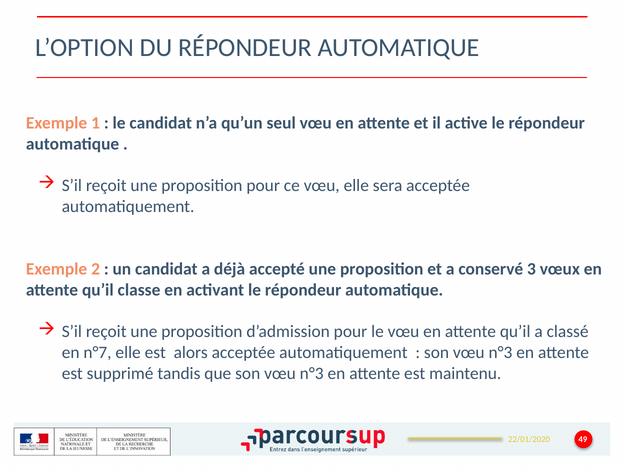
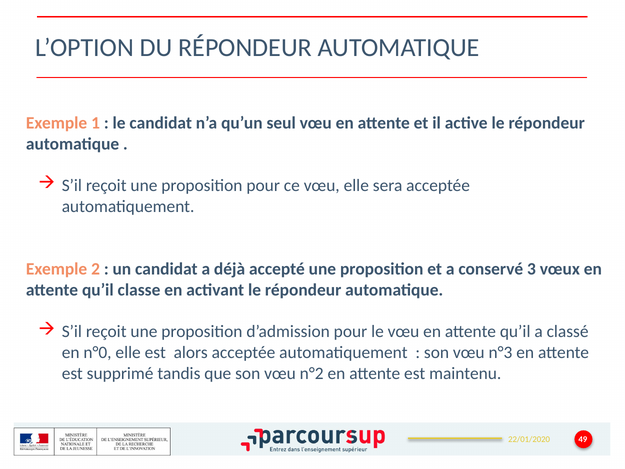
n°7: n°7 -> n°0
que son vœu n°3: n°3 -> n°2
